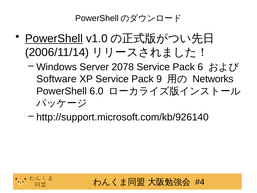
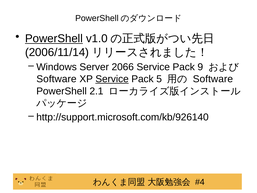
2078: 2078 -> 2066
6: 6 -> 9
Service at (112, 79) underline: none -> present
9: 9 -> 5
Networks at (213, 79): Networks -> Software
6.0: 6.0 -> 2.1
